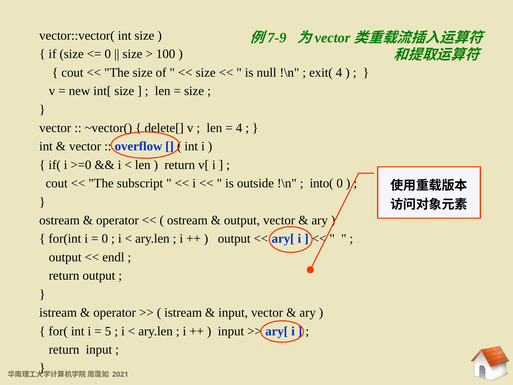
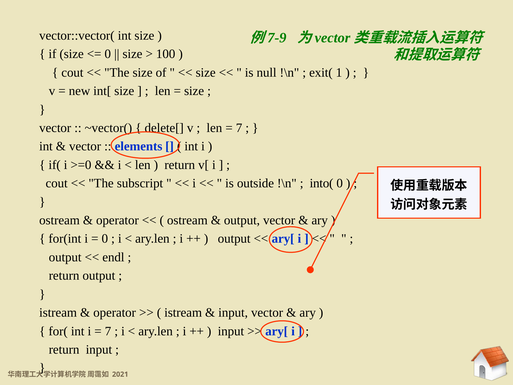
exit( 4: 4 -> 1
4 at (239, 128): 4 -> 7
overflow: overflow -> elements
5 at (108, 331): 5 -> 7
